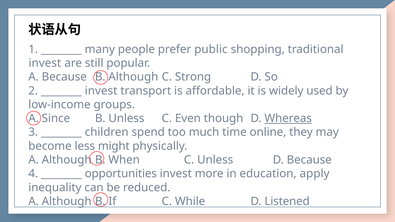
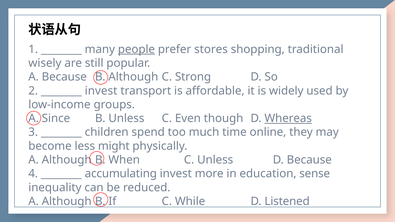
people underline: none -> present
public: public -> stores
invest at (45, 63): invest -> wisely
opportunities: opportunities -> accumulating
apply: apply -> sense
